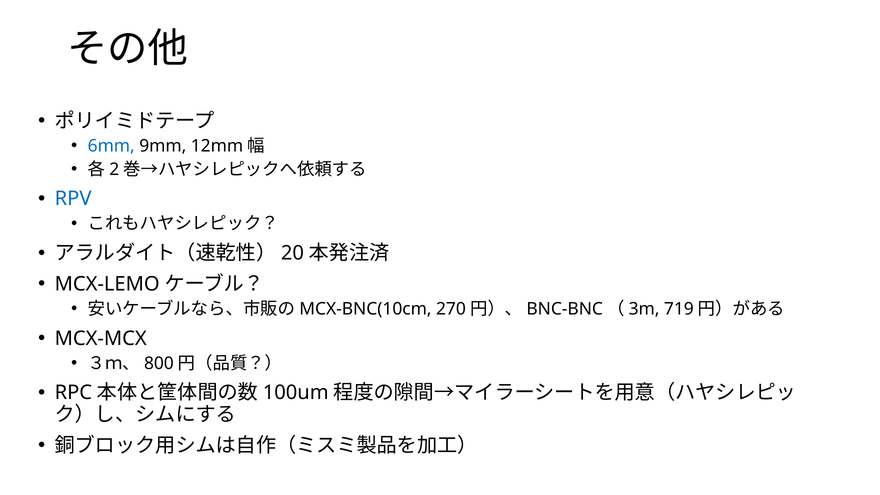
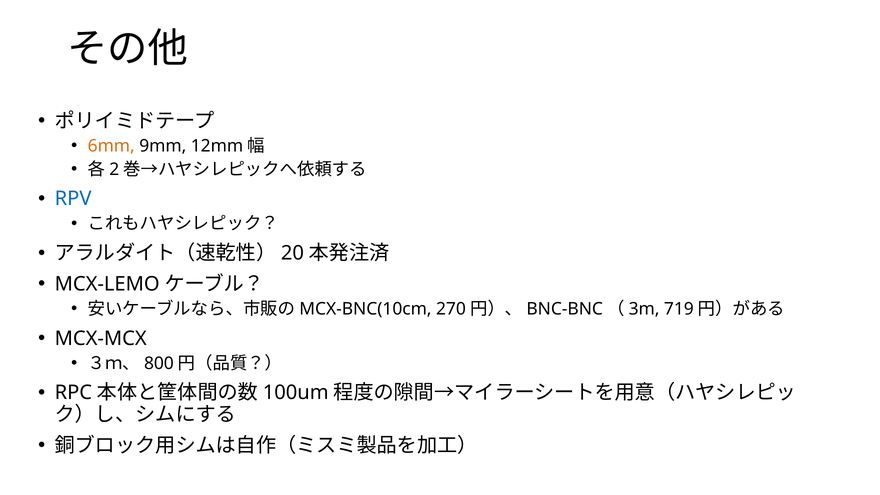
6mm colour: blue -> orange
